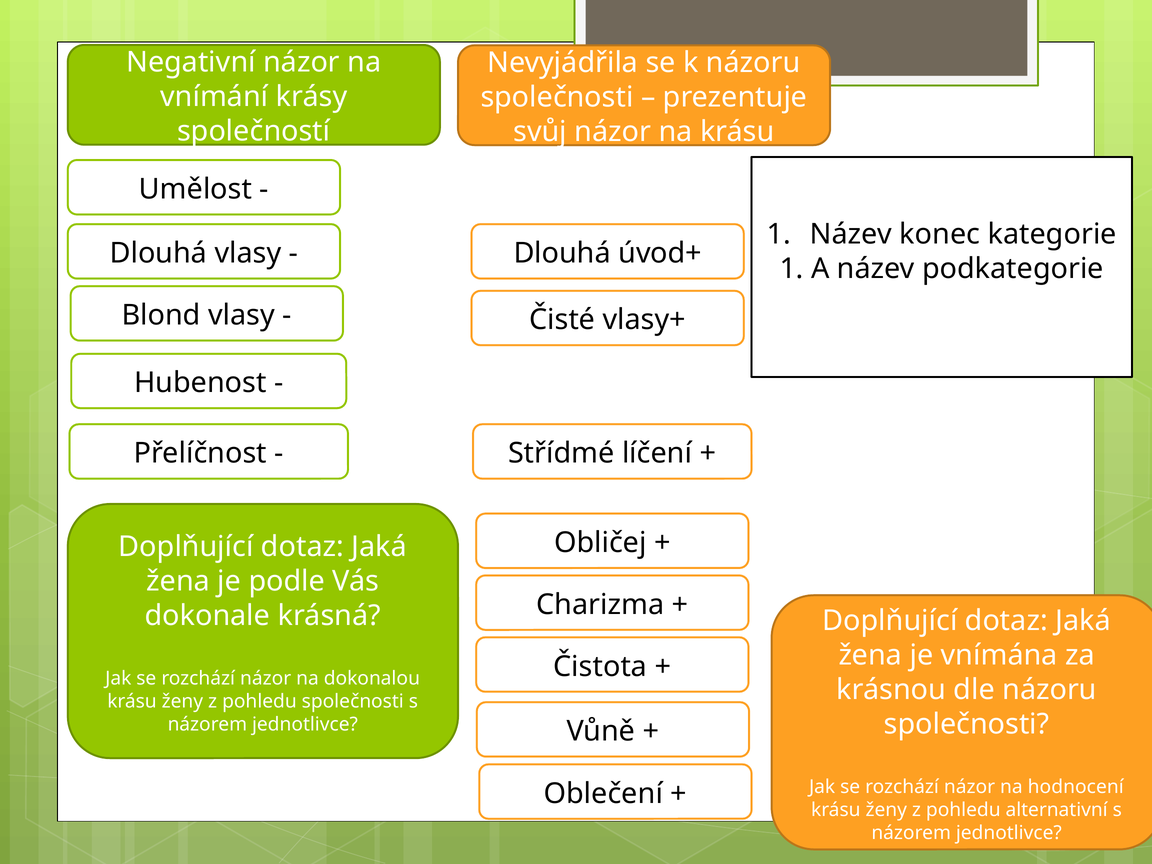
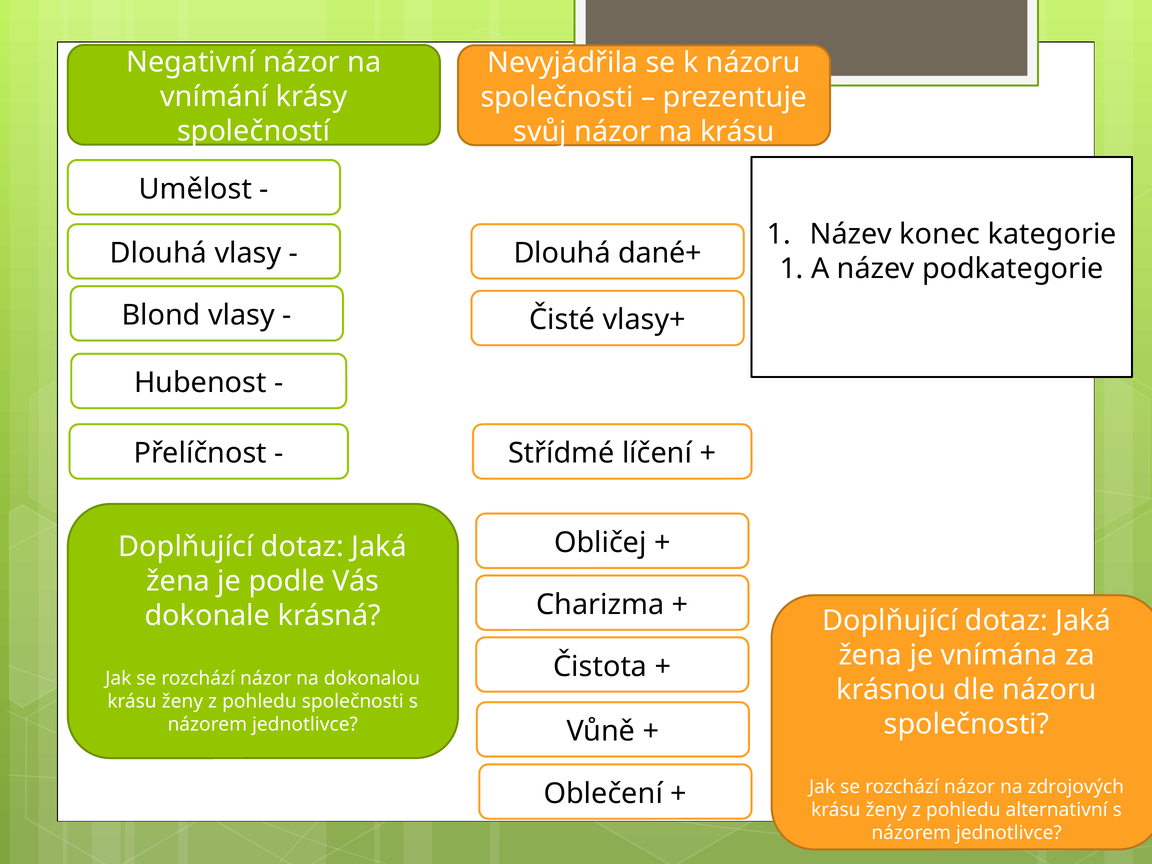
úvod+: úvod+ -> dané+
hodnocení: hodnocení -> zdrojových
